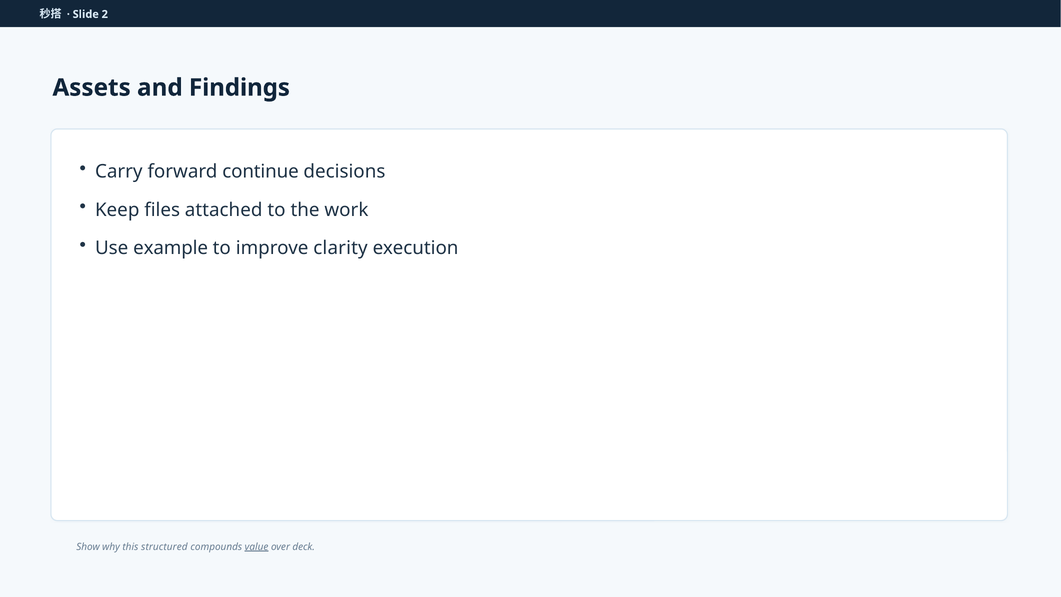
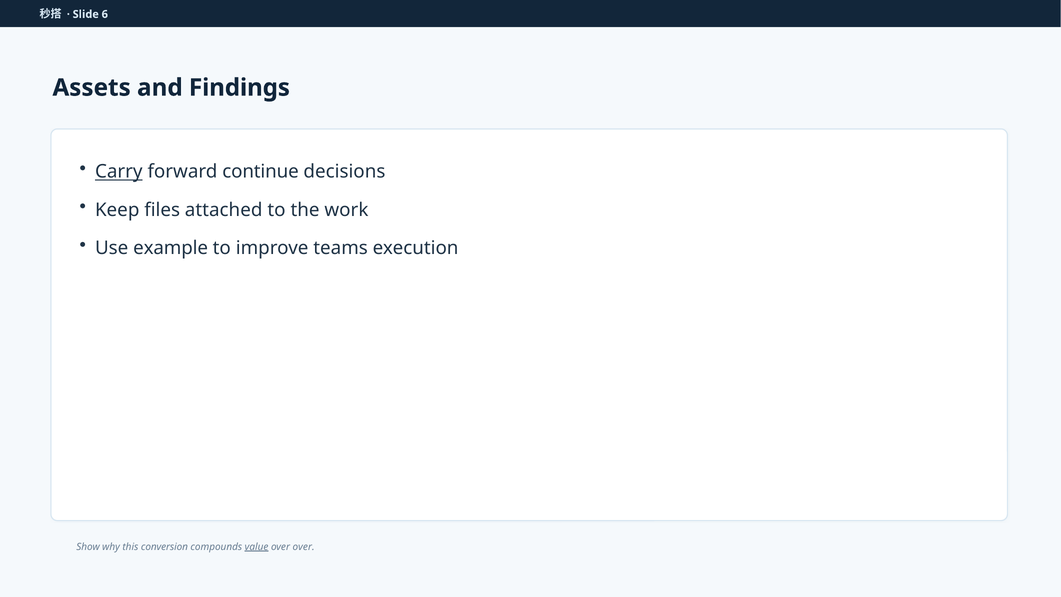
2: 2 -> 6
Carry underline: none -> present
clarity: clarity -> teams
structured: structured -> conversion
over deck: deck -> over
